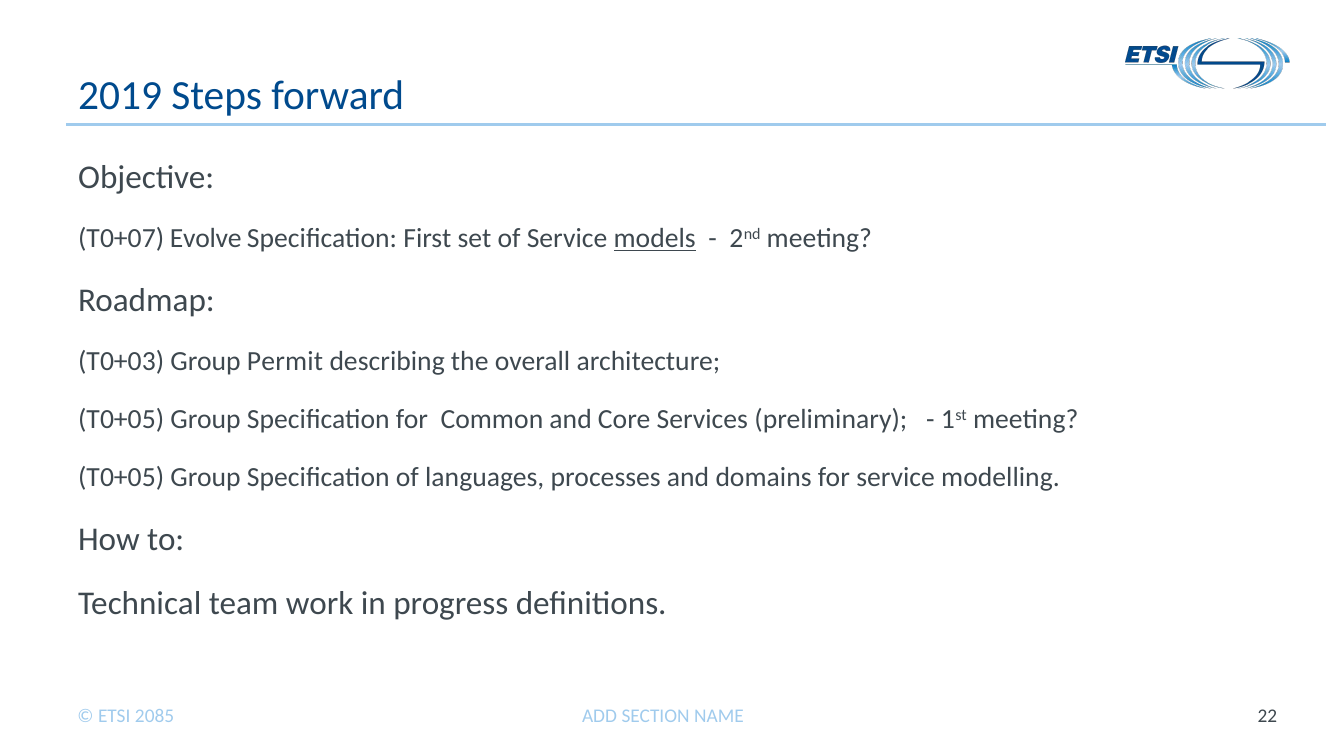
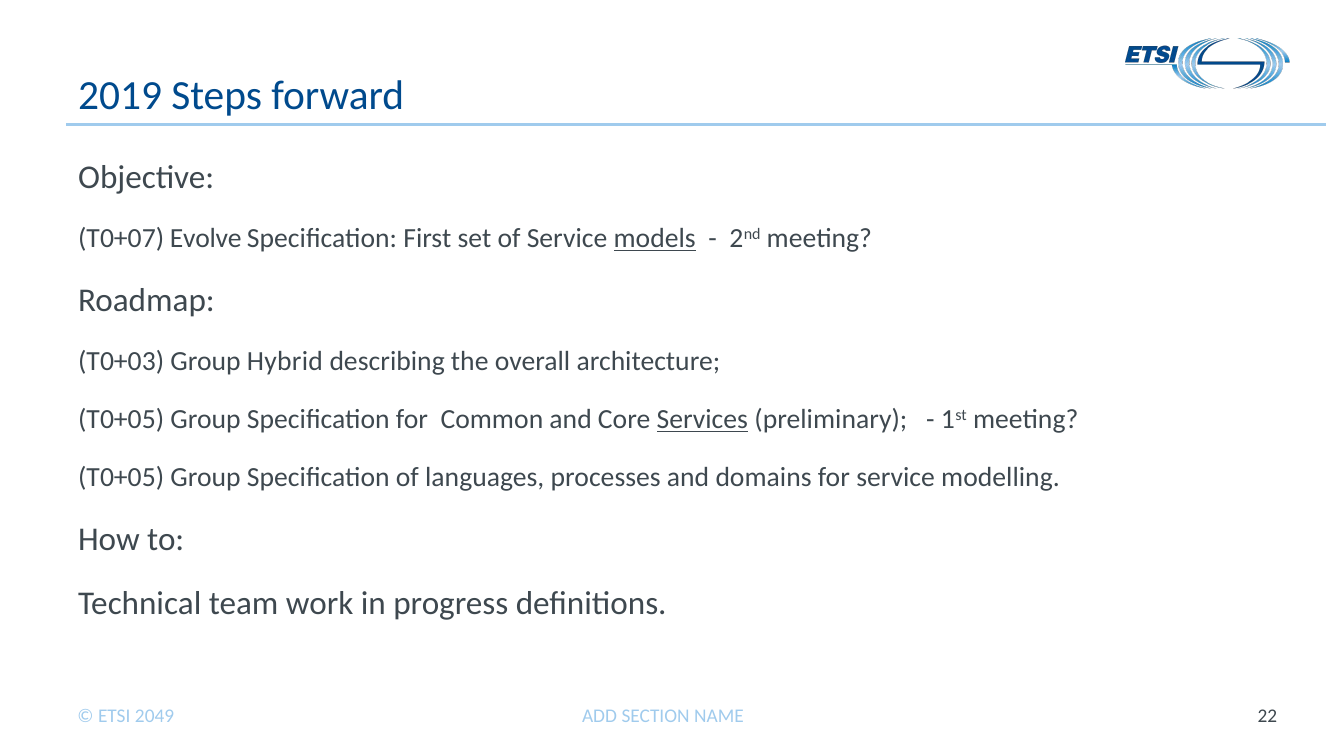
Permit: Permit -> Hybrid
Services underline: none -> present
2085: 2085 -> 2049
